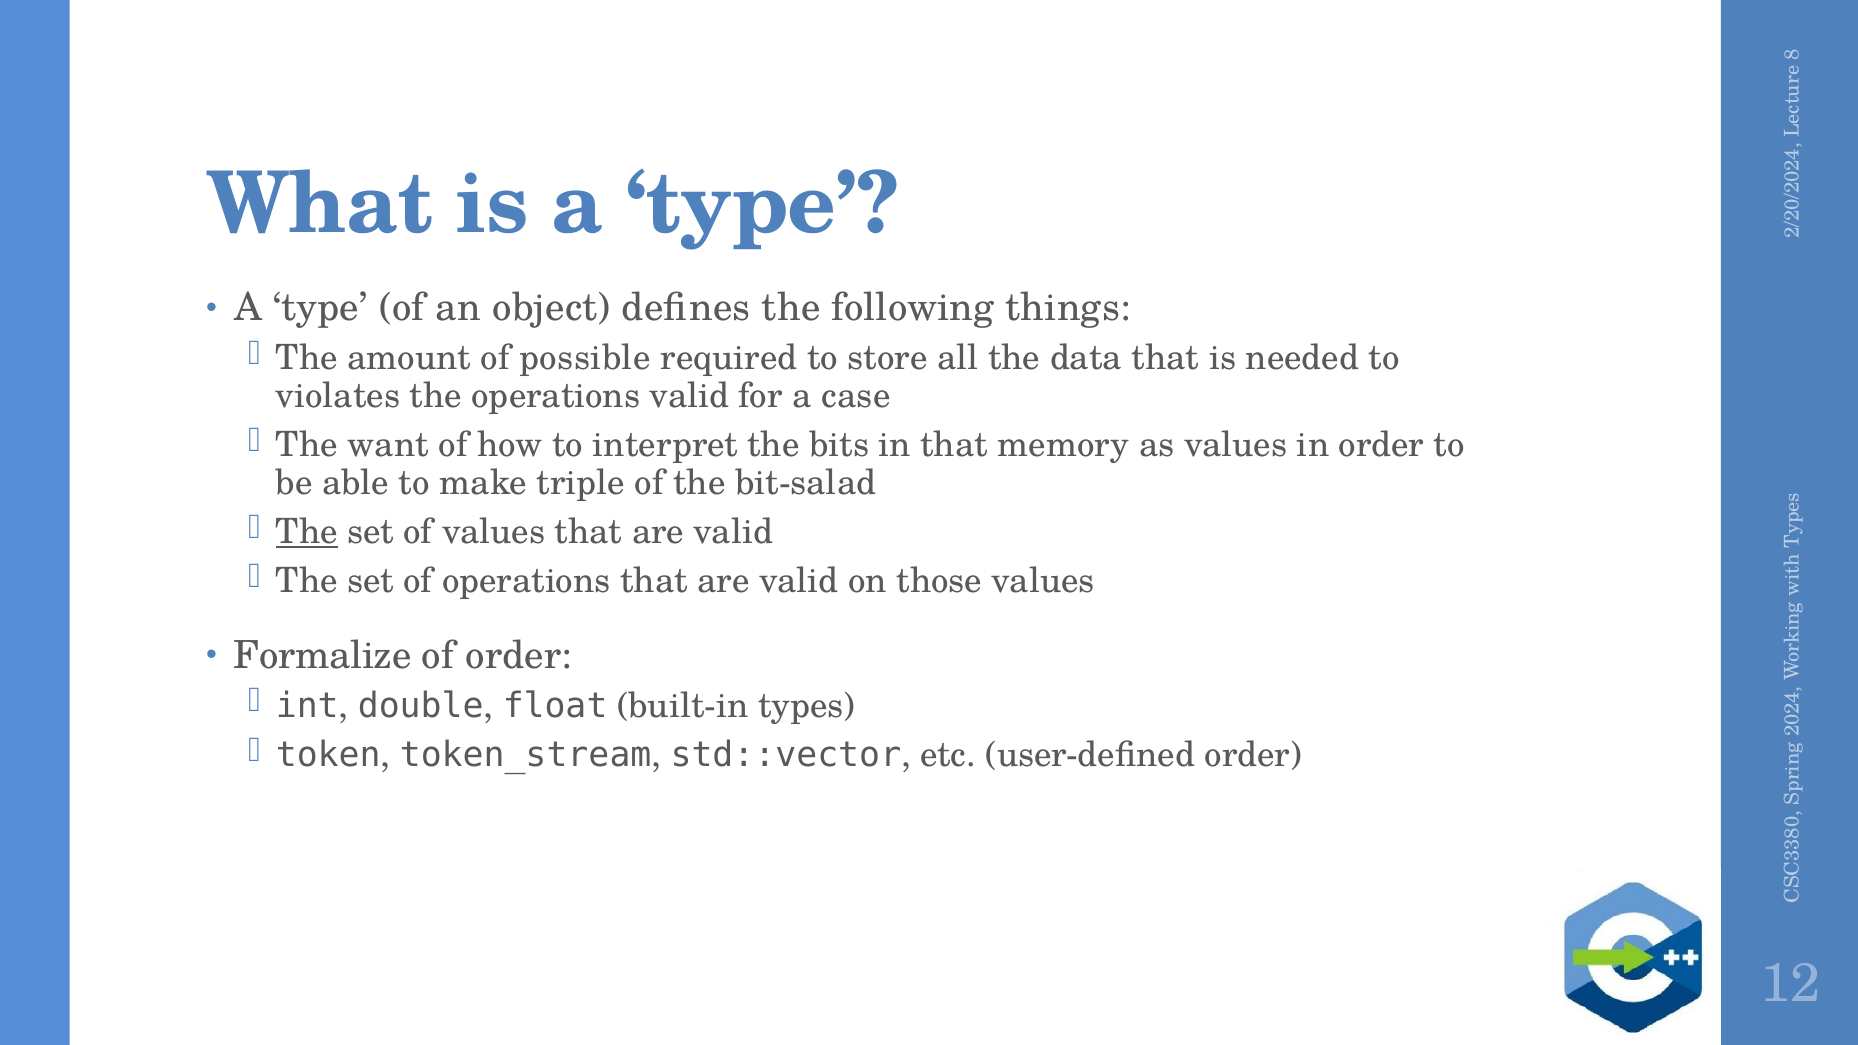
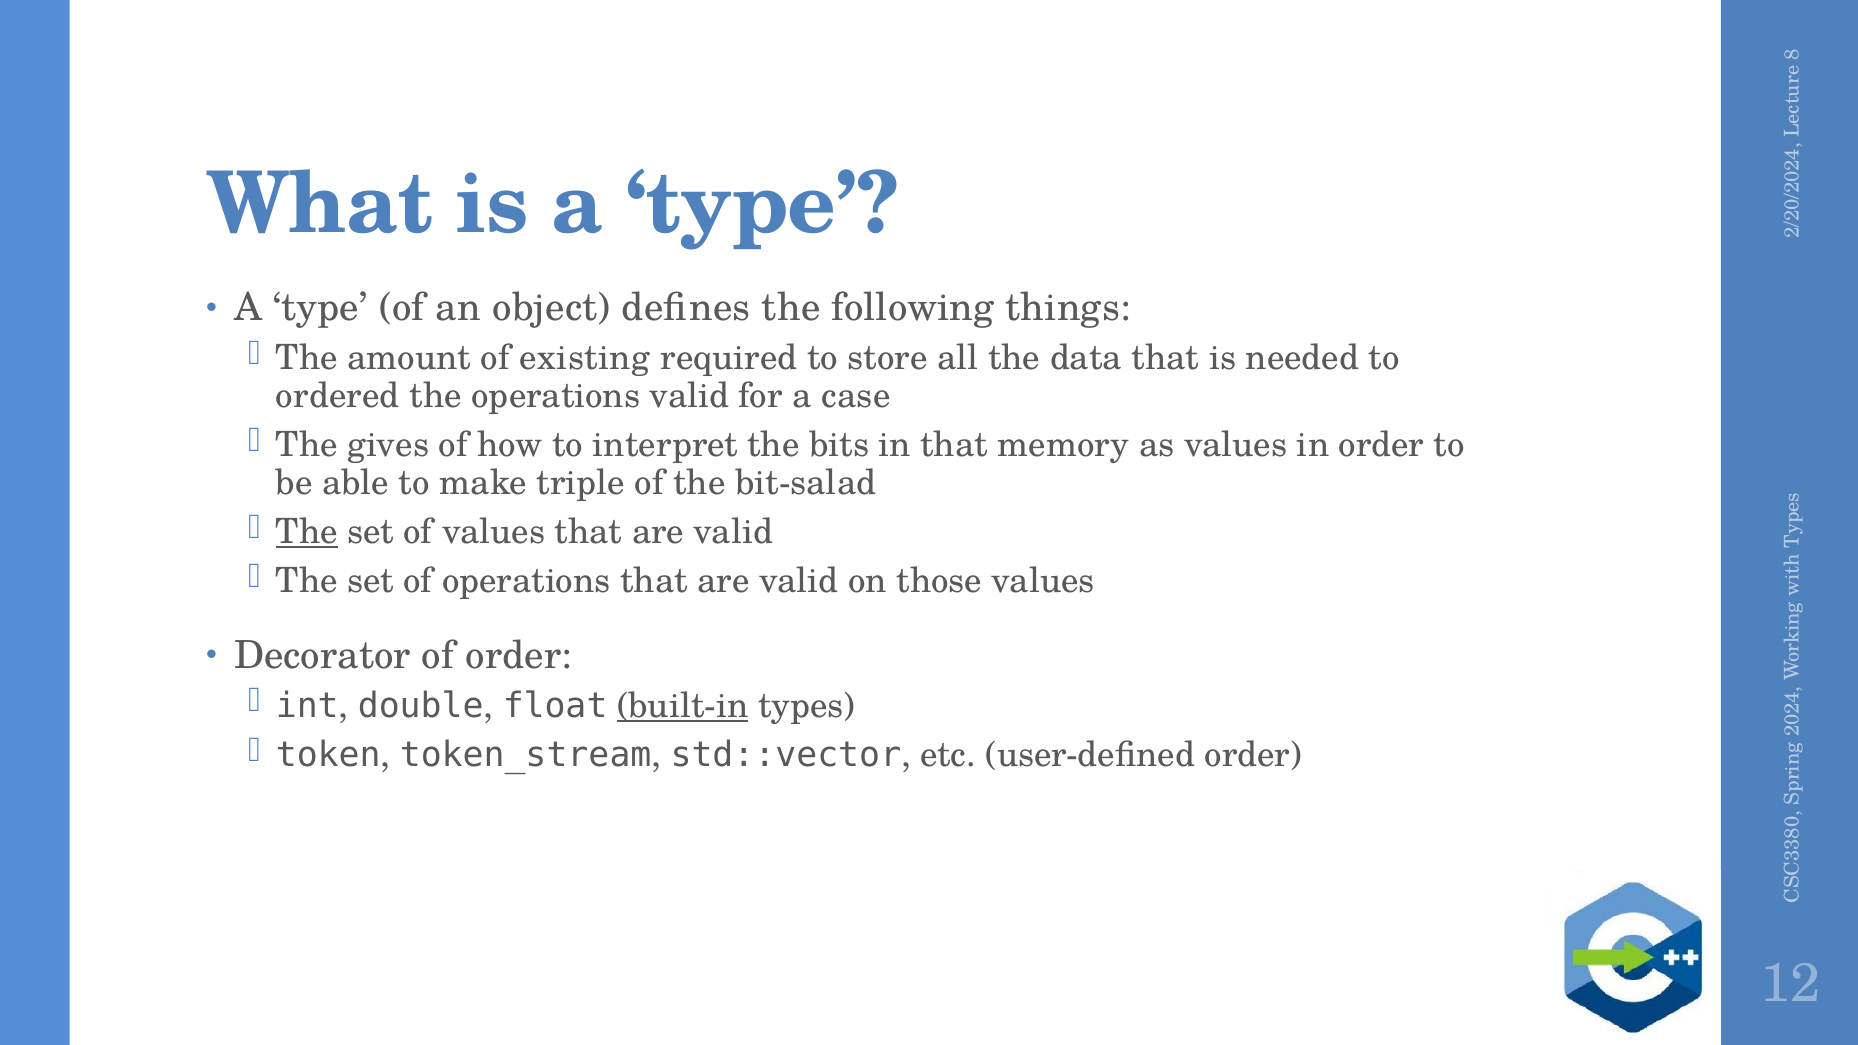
possible: possible -> existing
violates: violates -> ordered
want: want -> gives
Formalize: Formalize -> Decorator
built-in underline: none -> present
